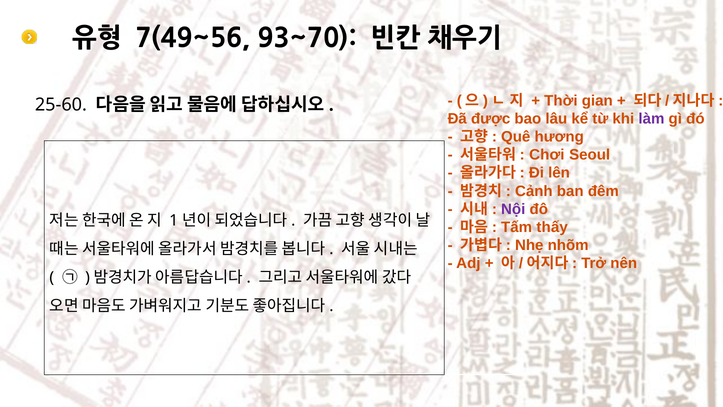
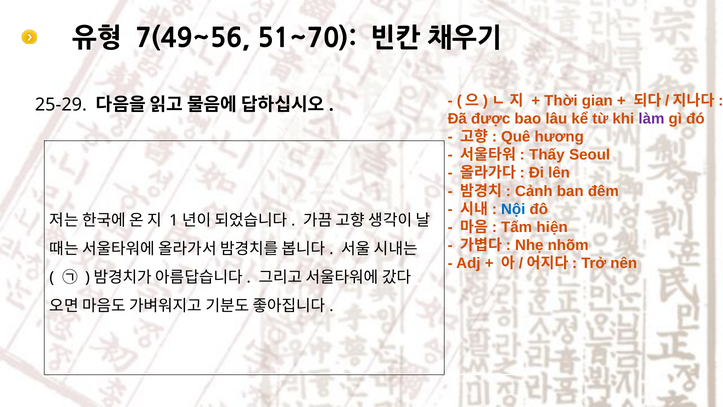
93~70: 93~70 -> 51~70
25-60: 25-60 -> 25-29
Chơi: Chơi -> Thấy
Nội colour: purple -> blue
thấy: thấy -> hiện
